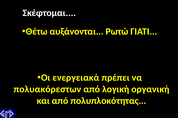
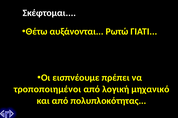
ενεργειακά: ενεργειακά -> εισπνέουμε
πολυακόρεστων: πολυακόρεστων -> τροποποιημένοι
οργανική: οργανική -> μηχανικό
